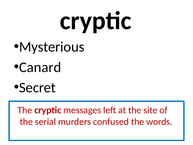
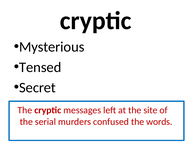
Canard: Canard -> Tensed
